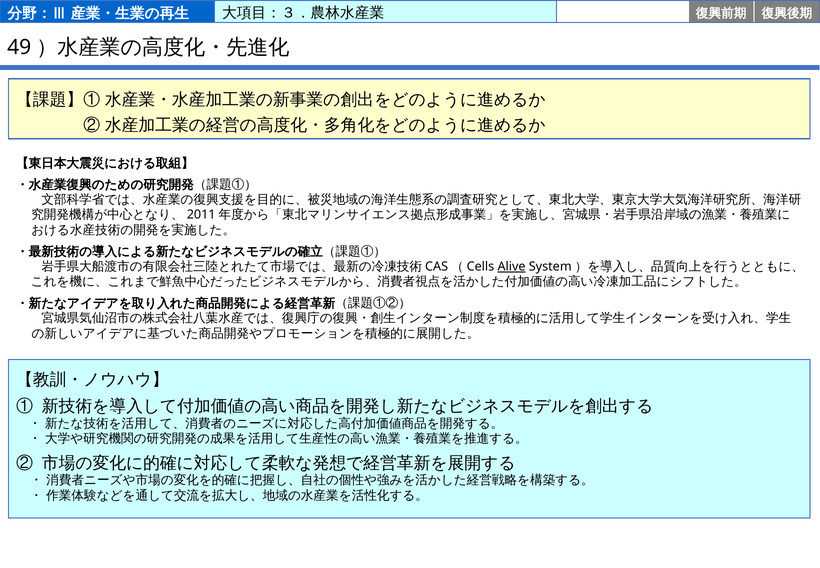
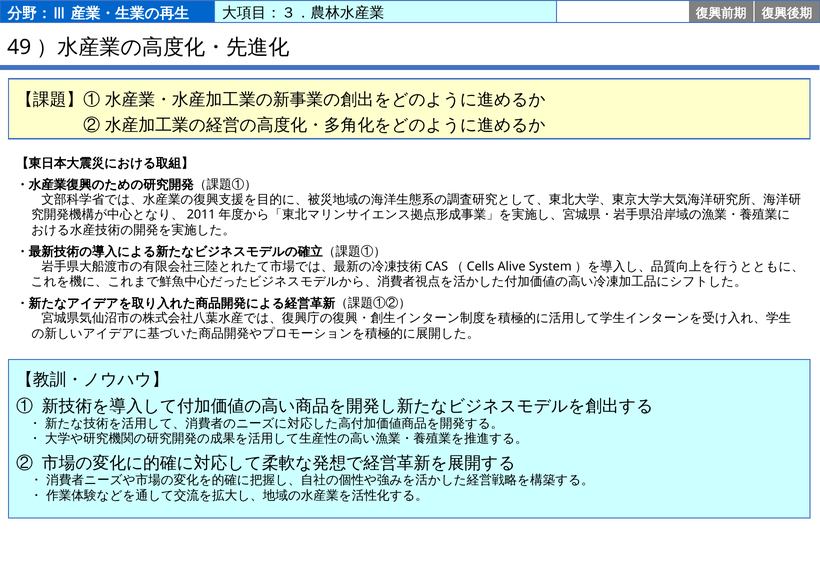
Alive underline: present -> none
